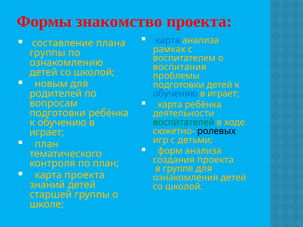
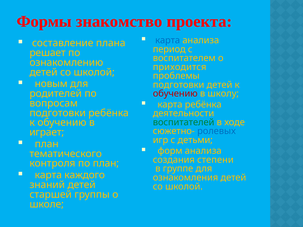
рамках: рамках -> период
группы at (47, 53): группы -> решает
воспитания: воспитания -> приходится
обучению at (175, 94) colour: blue -> red
играет at (223, 94): играет -> школу
ролевых colour: black -> blue
создания проекта: проекта -> степени
карта проекта: проекта -> каждого
